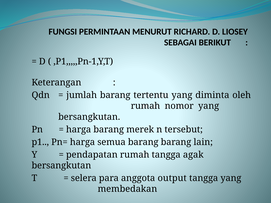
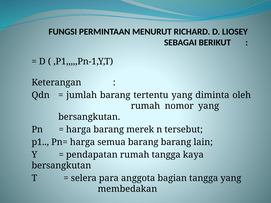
agak: agak -> kaya
output: output -> bagian
